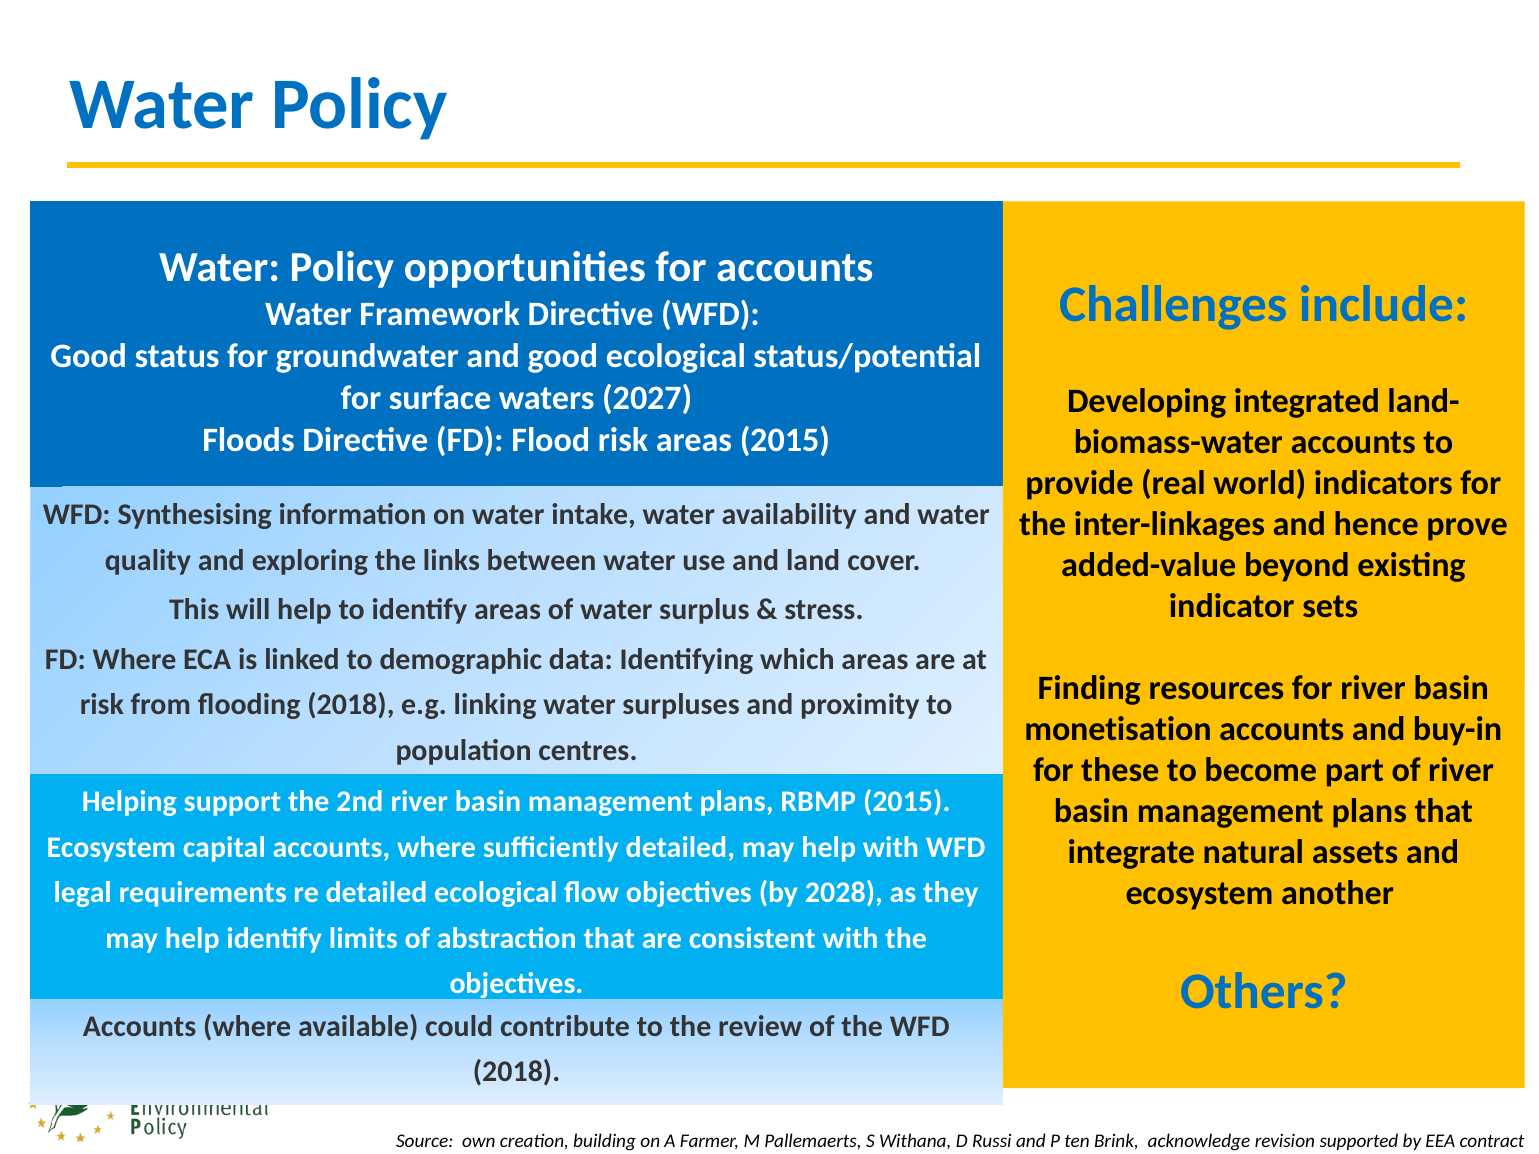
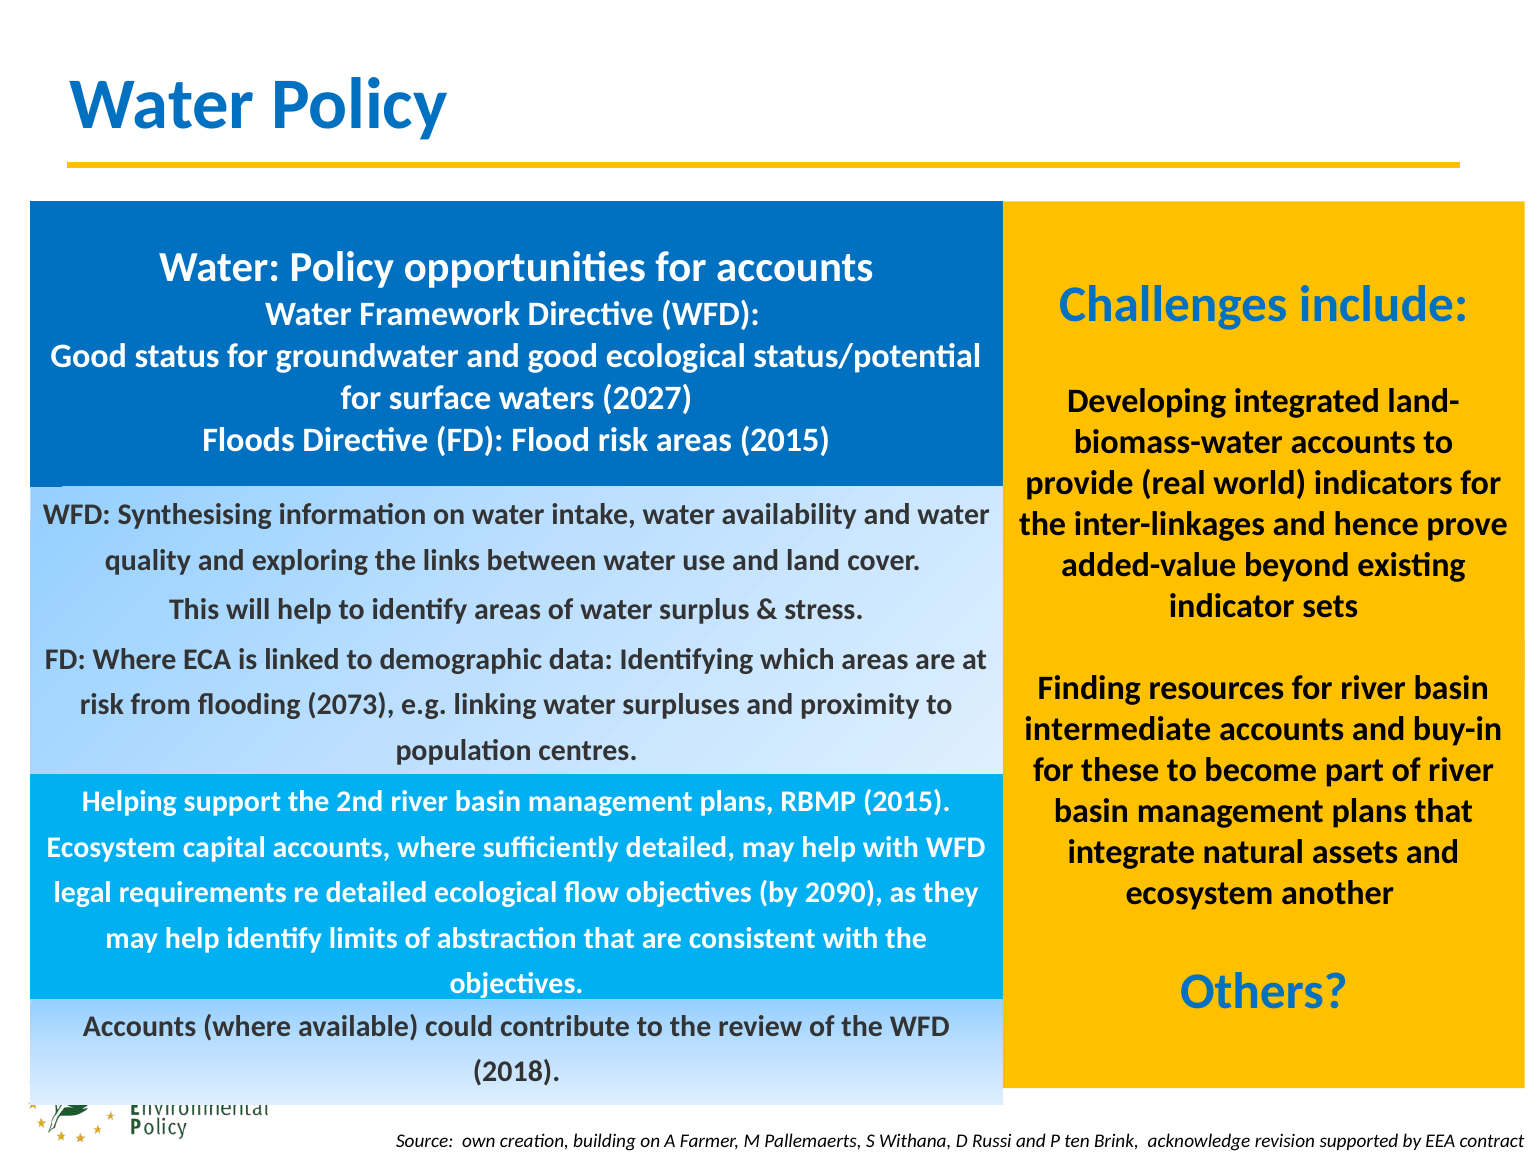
2018 at (351, 705): 2018 -> 2073
monetisation: monetisation -> intermediate
2028: 2028 -> 2090
